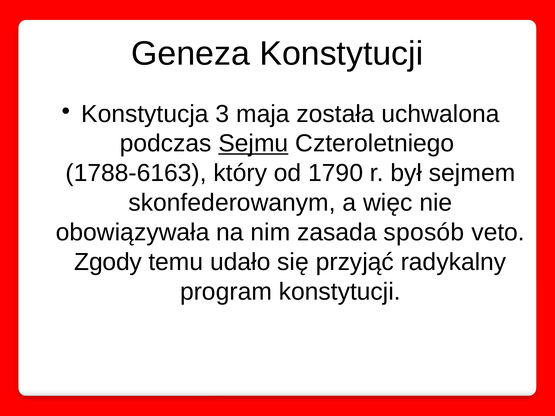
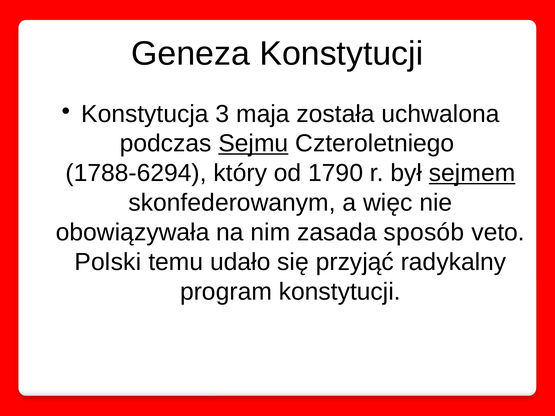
1788-6163: 1788-6163 -> 1788-6294
sejmem underline: none -> present
Zgody: Zgody -> Polski
